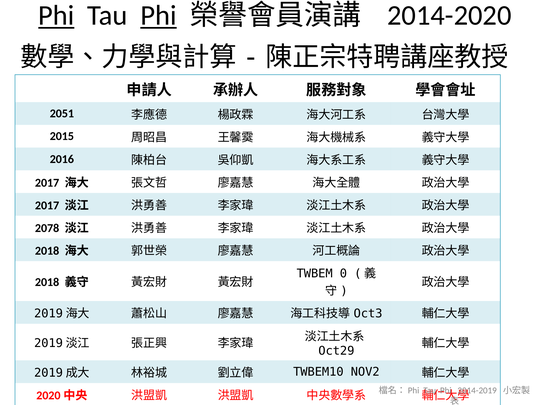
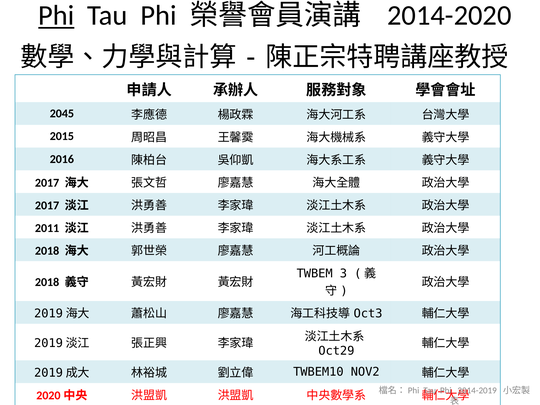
Phi at (159, 15) underline: present -> none
2051: 2051 -> 2045
2078: 2078 -> 2011
0: 0 -> 3
